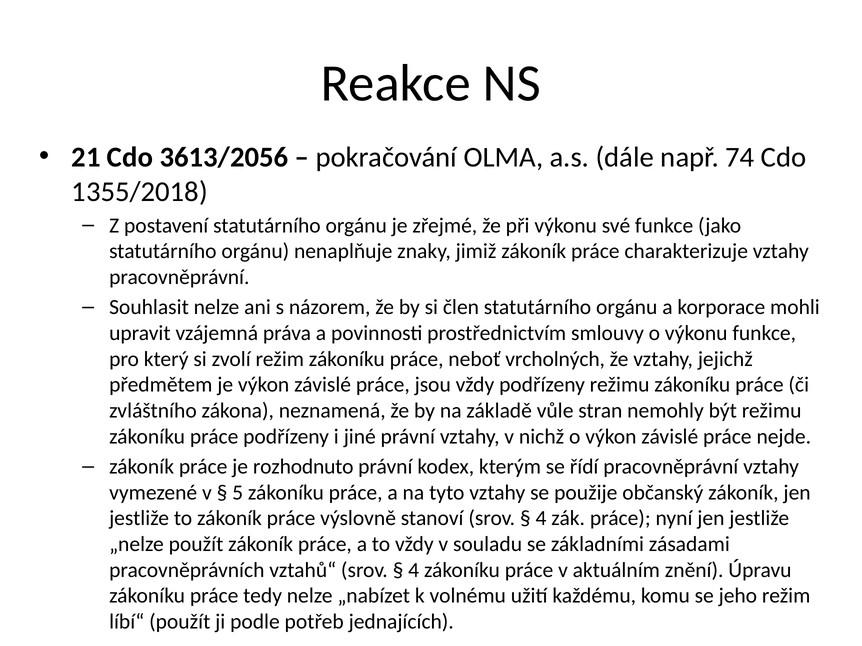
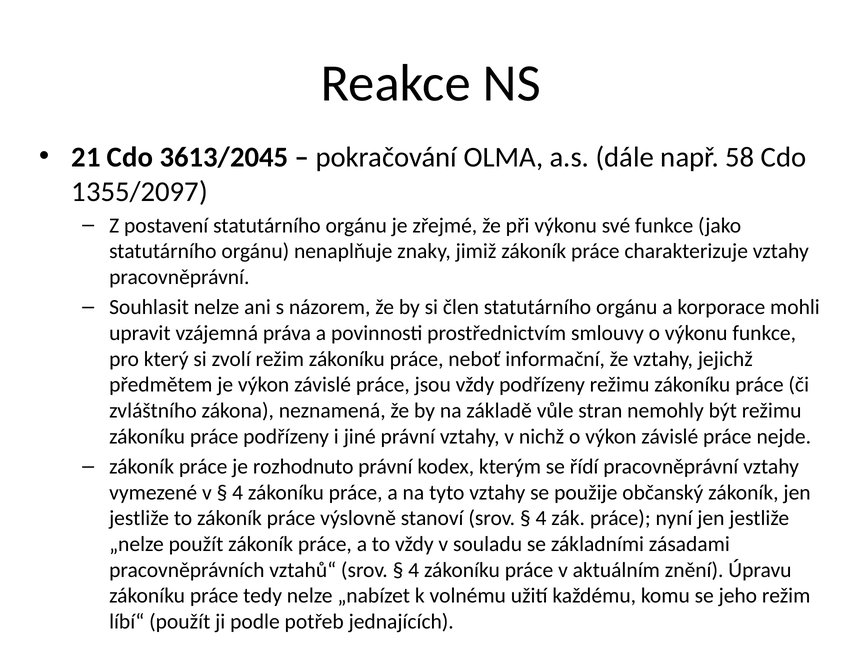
3613/2056: 3613/2056 -> 3613/2045
74: 74 -> 58
1355/2018: 1355/2018 -> 1355/2097
vrcholných: vrcholných -> informační
5 at (238, 493): 5 -> 4
